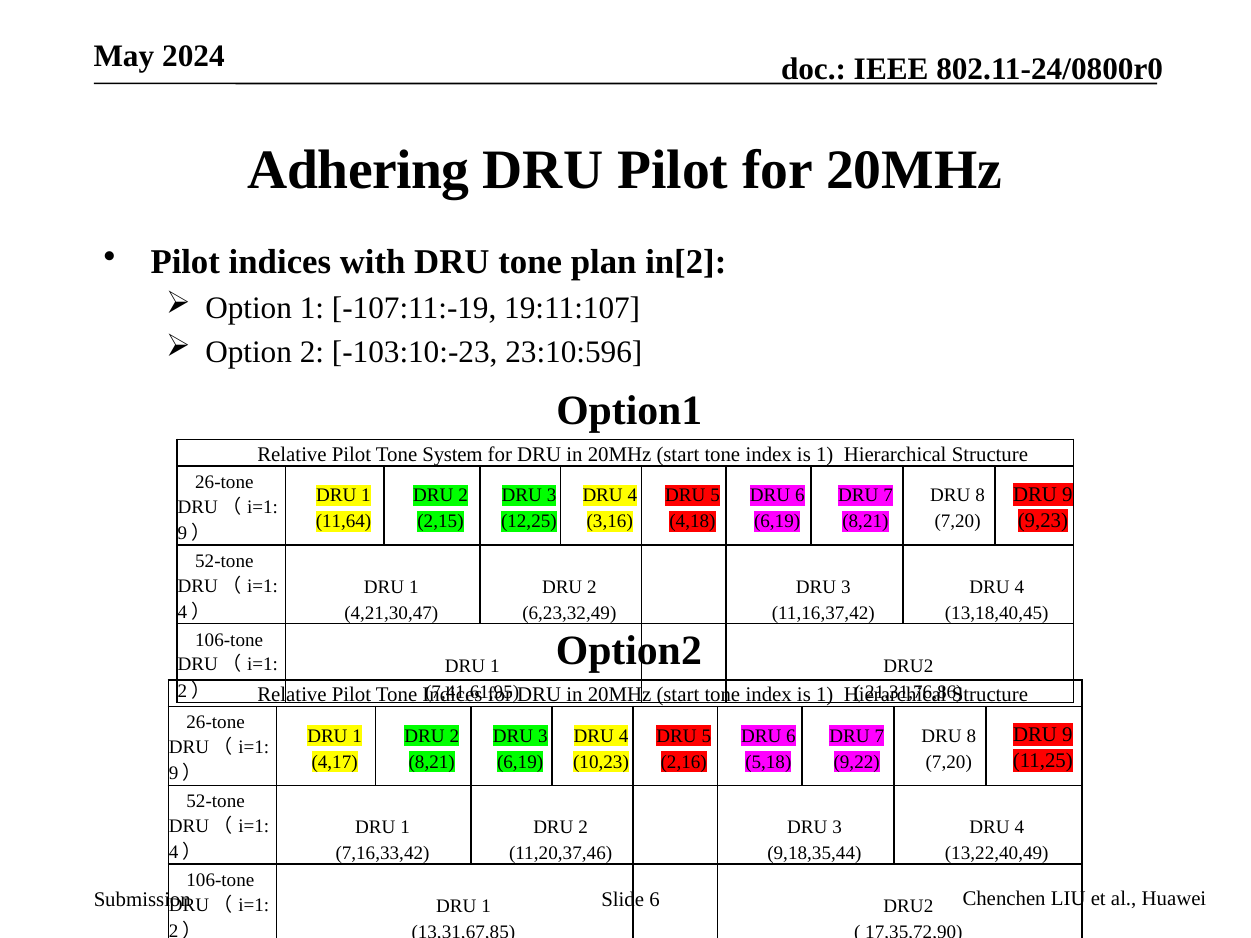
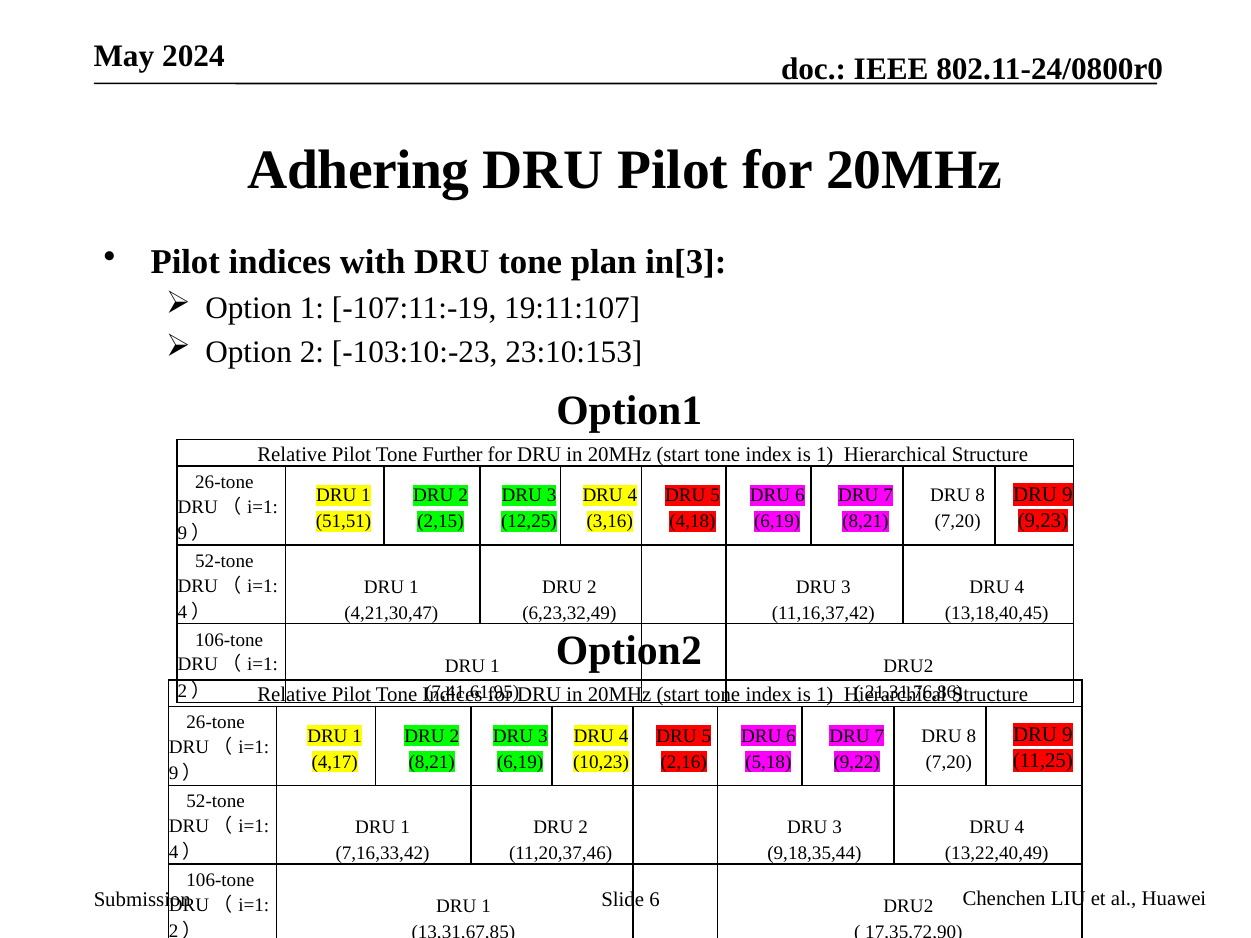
in[2: in[2 -> in[3
23:10:596: 23:10:596 -> 23:10:153
System: System -> Further
11,64: 11,64 -> 51,51
